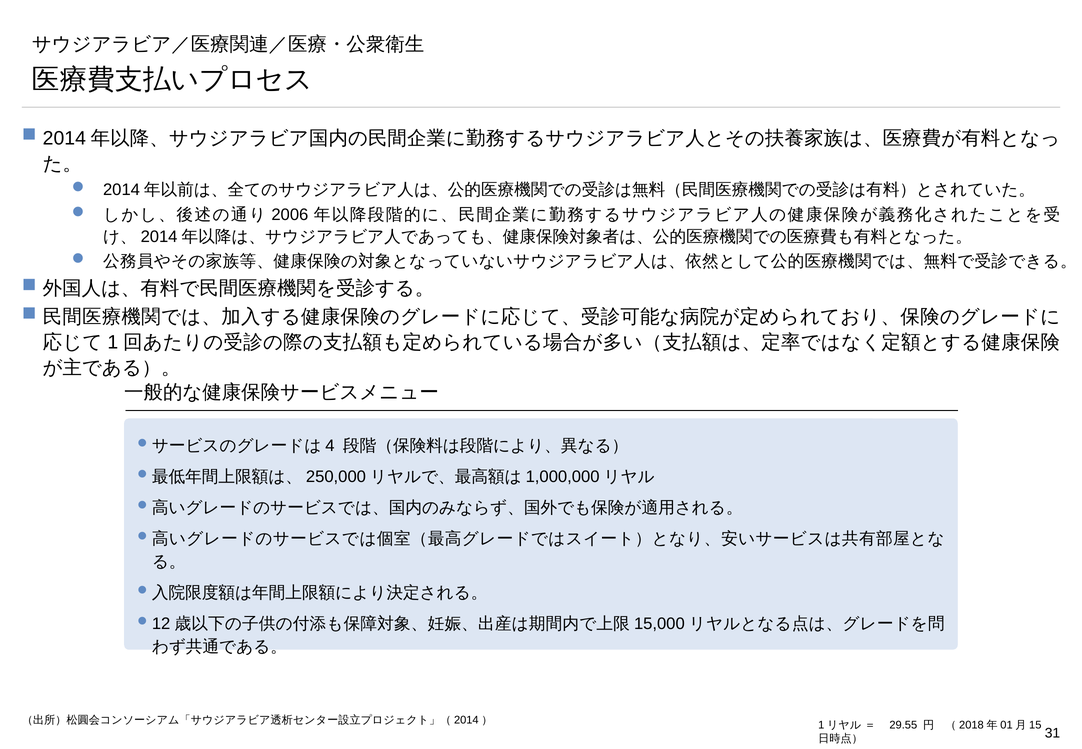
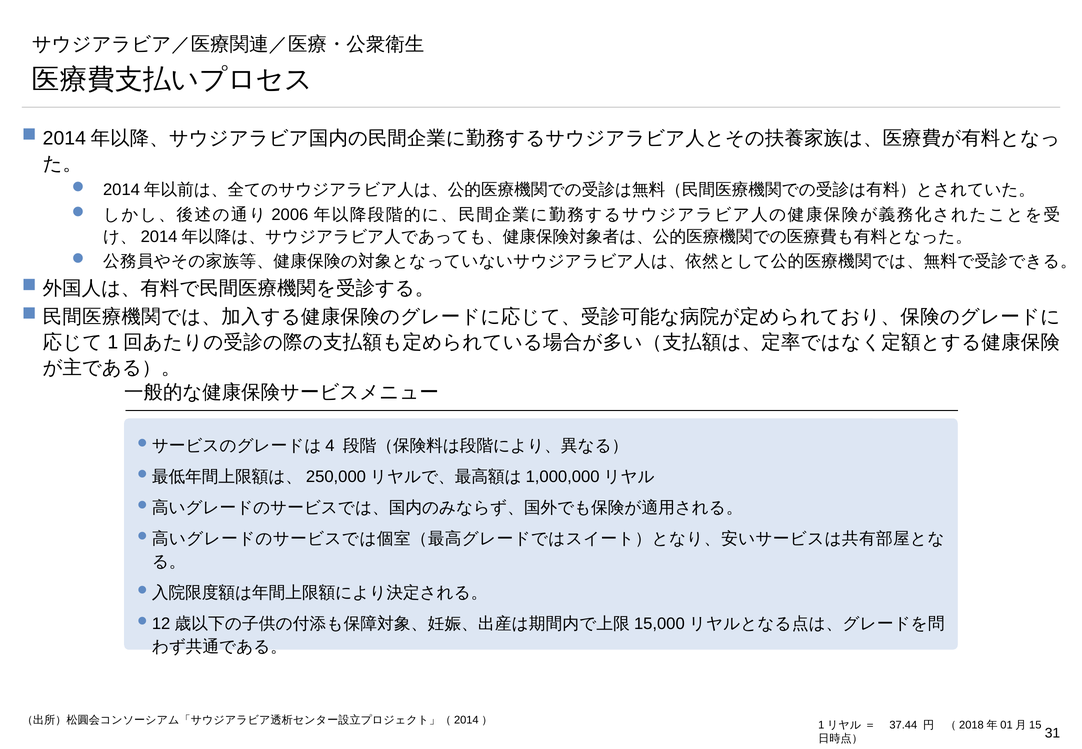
29.55: 29.55 -> 37.44
